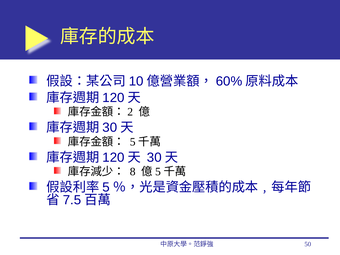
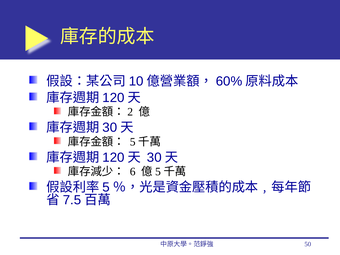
8: 8 -> 6
